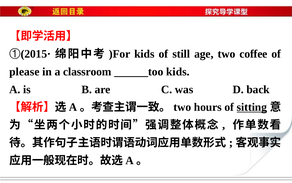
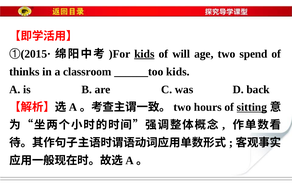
kids at (144, 54) underline: none -> present
still: still -> will
coffee: coffee -> spend
please: please -> thinks
